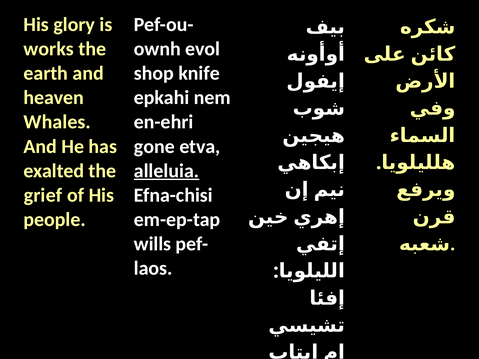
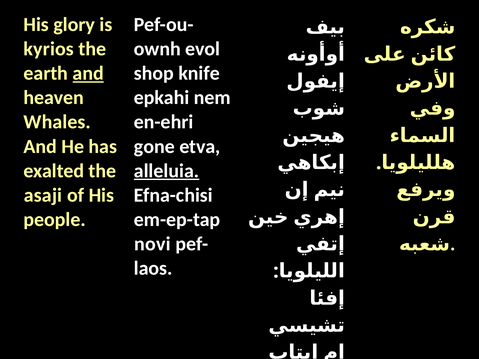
works: works -> kyrios
and at (88, 73) underline: none -> present
grief: grief -> asaji
wills: wills -> novi
